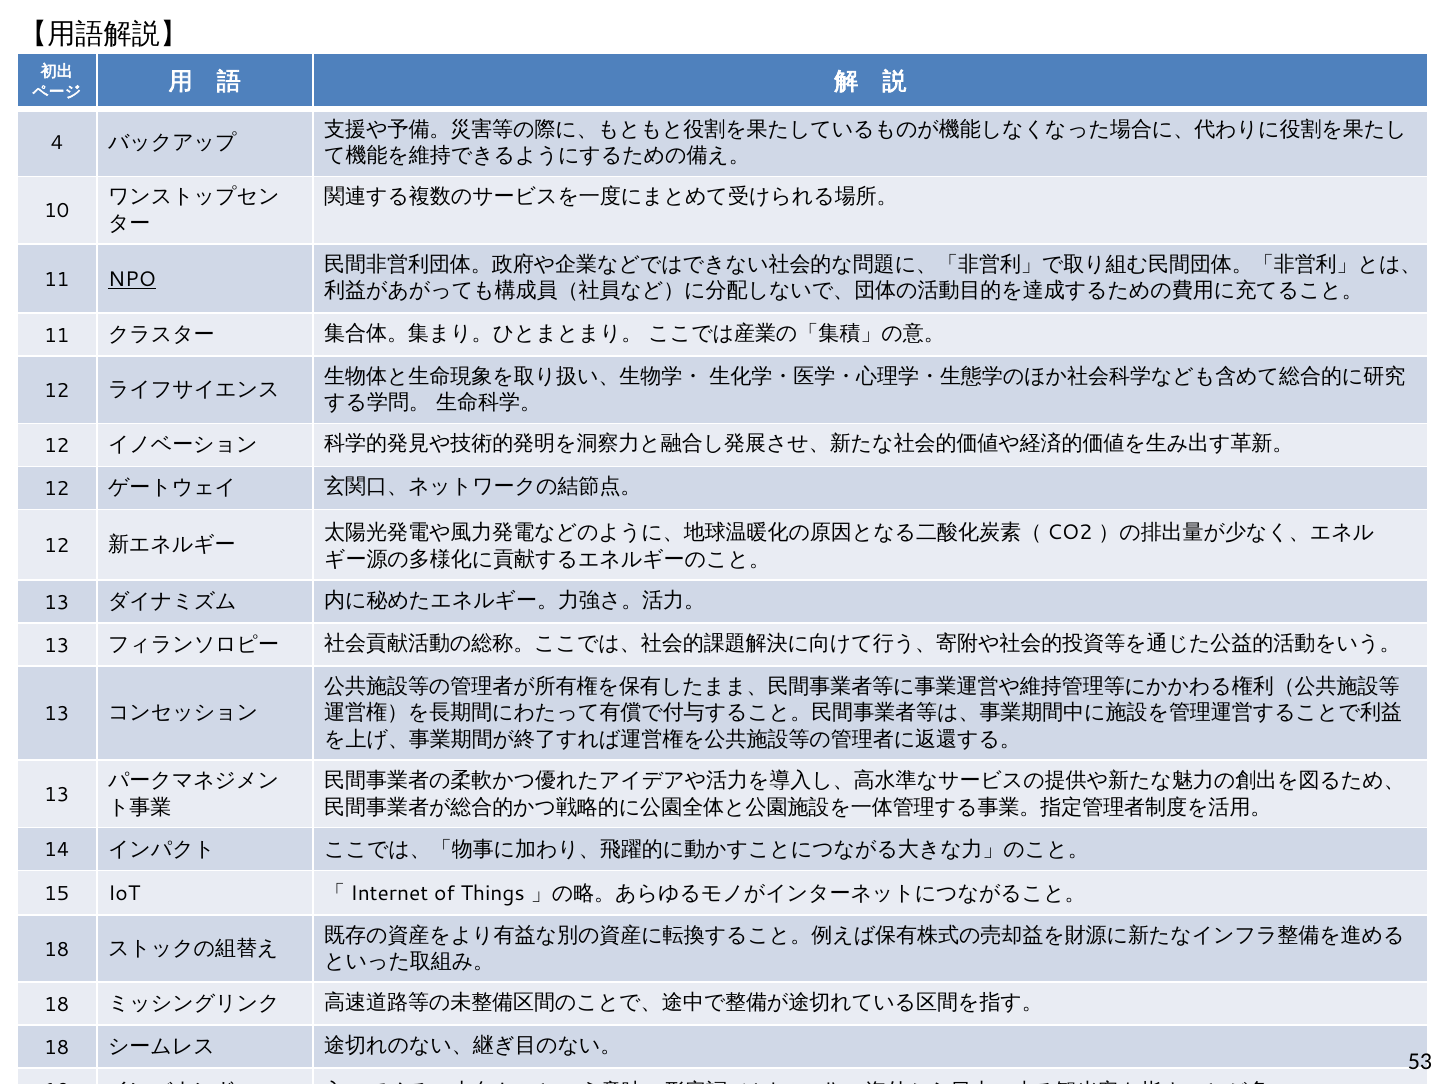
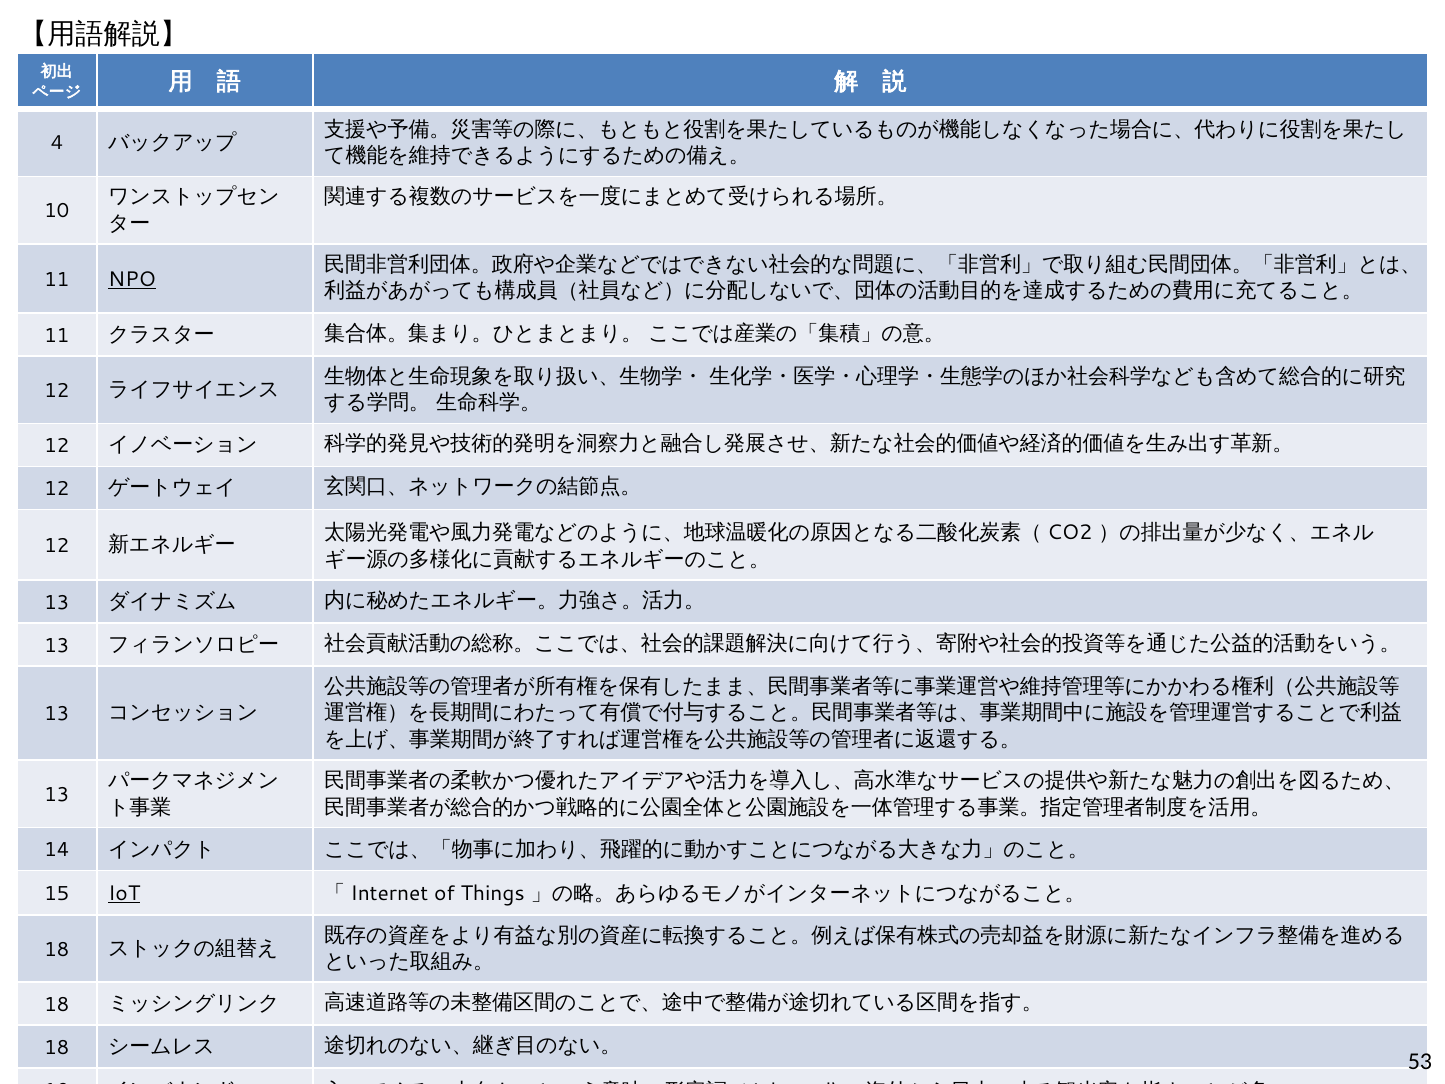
IoT underline: none -> present
